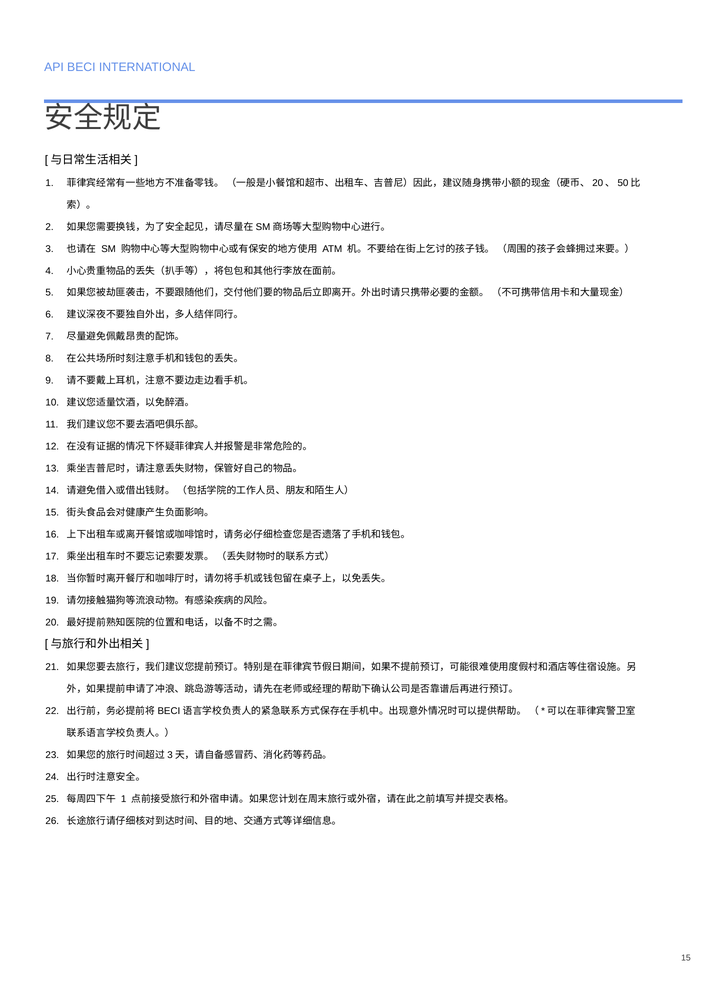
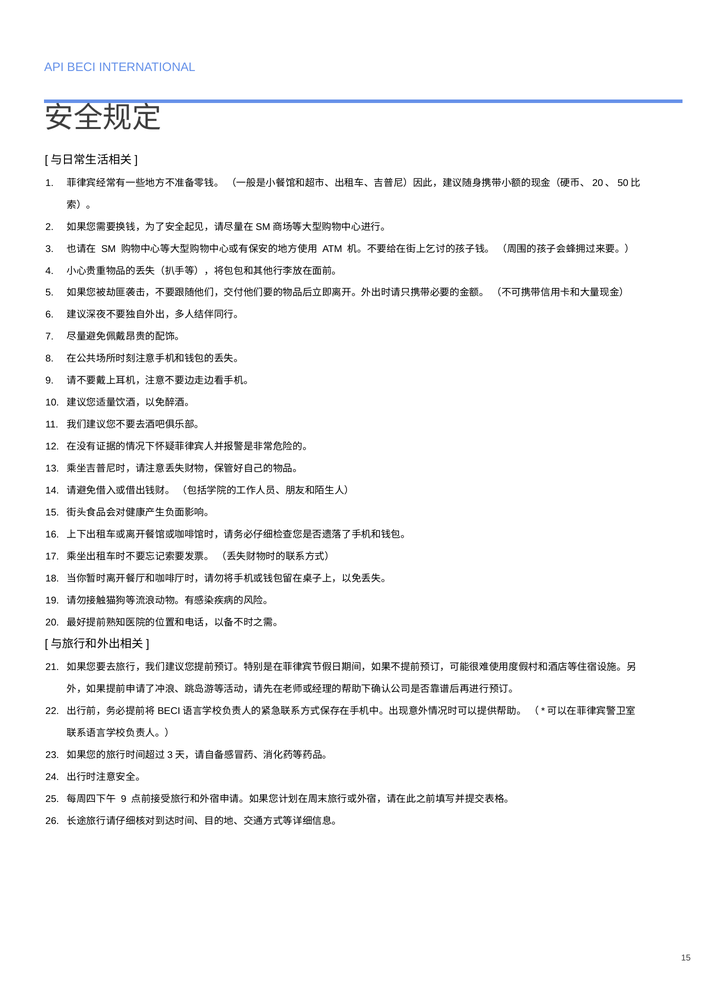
1 at (124, 799): 1 -> 9
